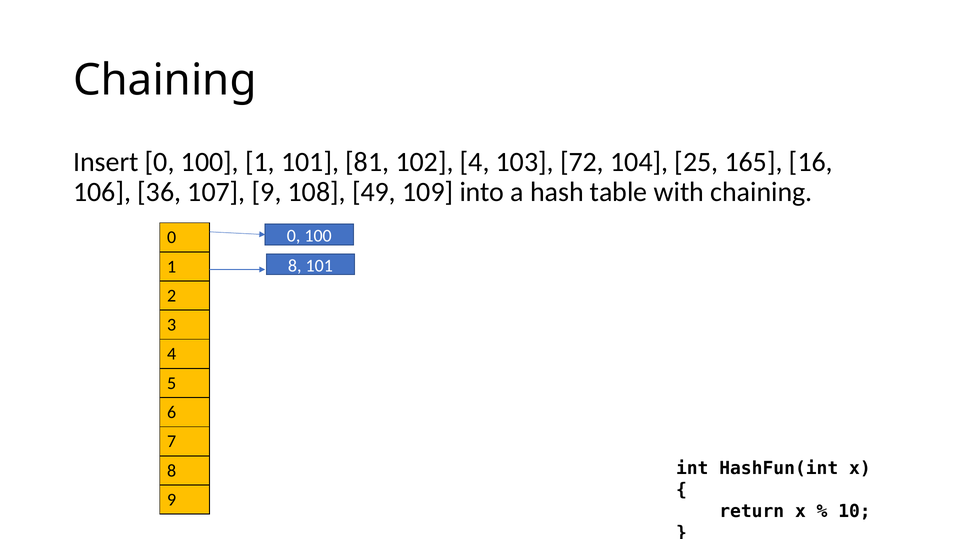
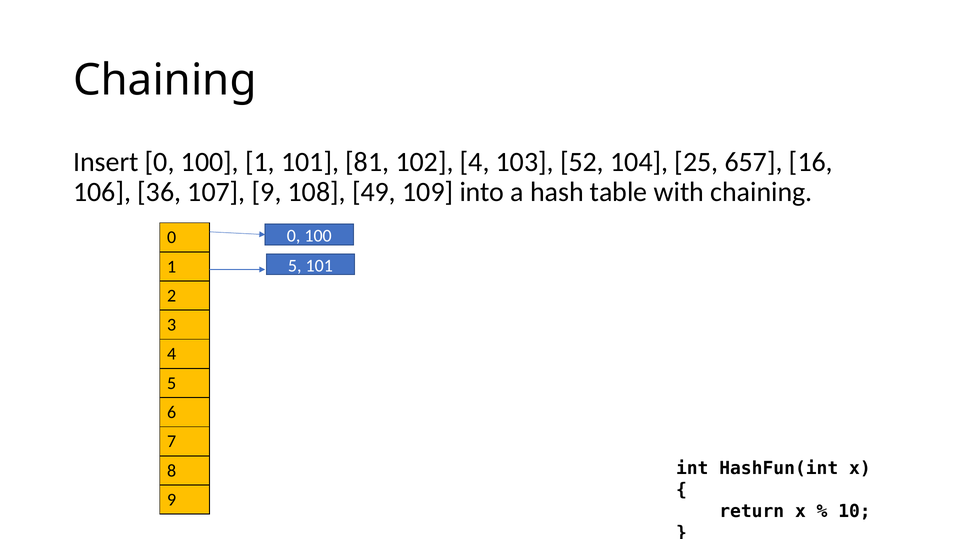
72: 72 -> 52
165: 165 -> 657
8 at (295, 266): 8 -> 5
